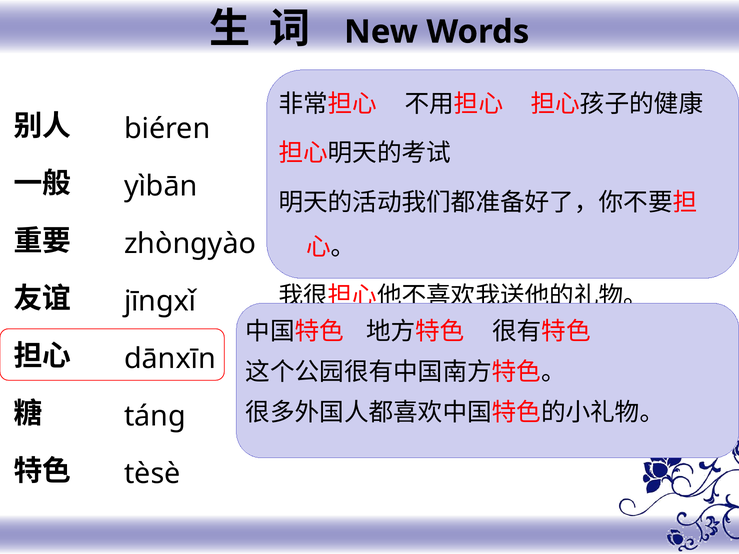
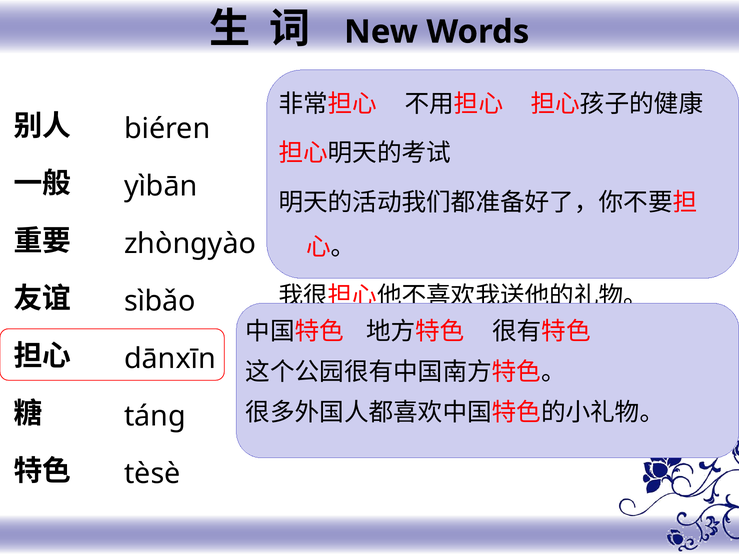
jīngxǐ: jīngxǐ -> sìbǎo
